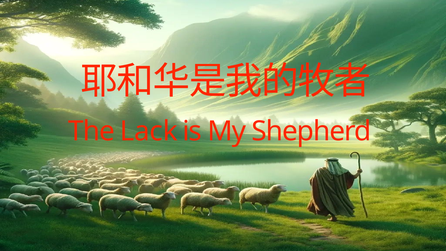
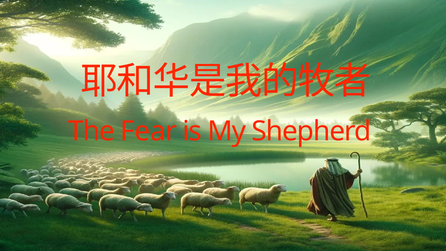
Lack: Lack -> Fear
